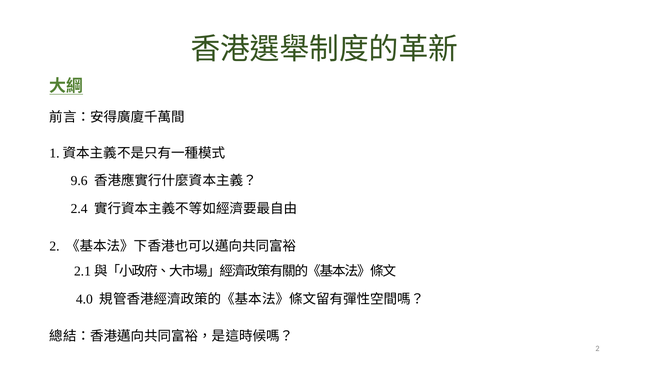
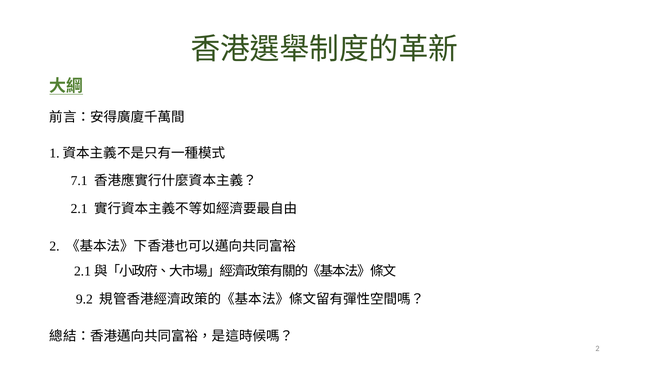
9.6: 9.6 -> 7.1
2.4: 2.4 -> 2.1
4.0: 4.0 -> 9.2
